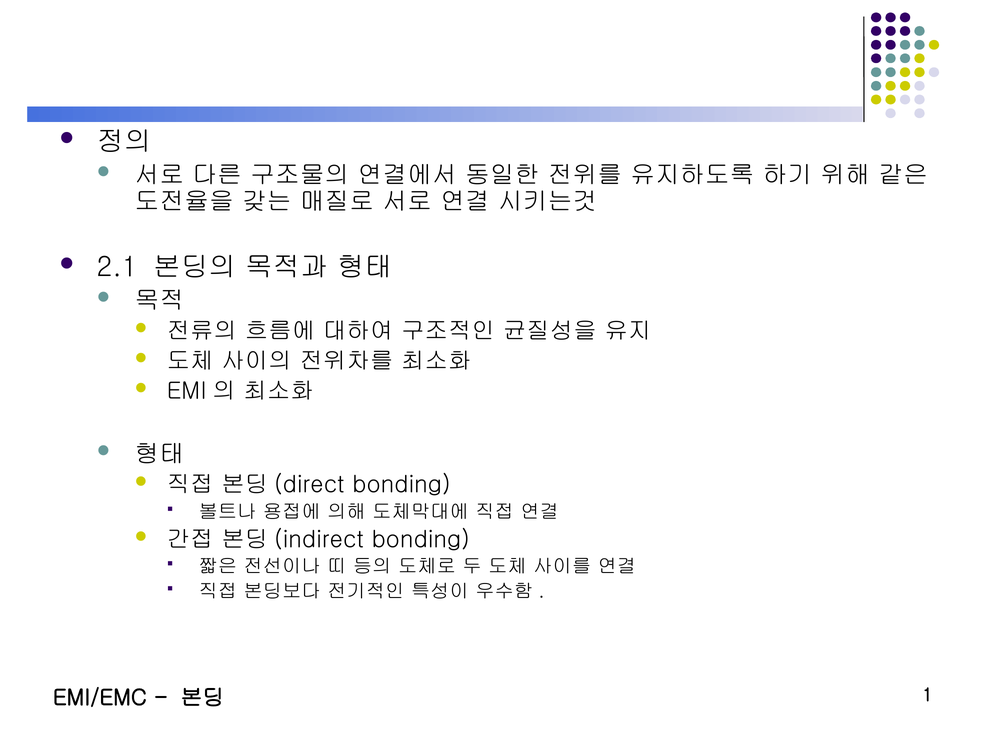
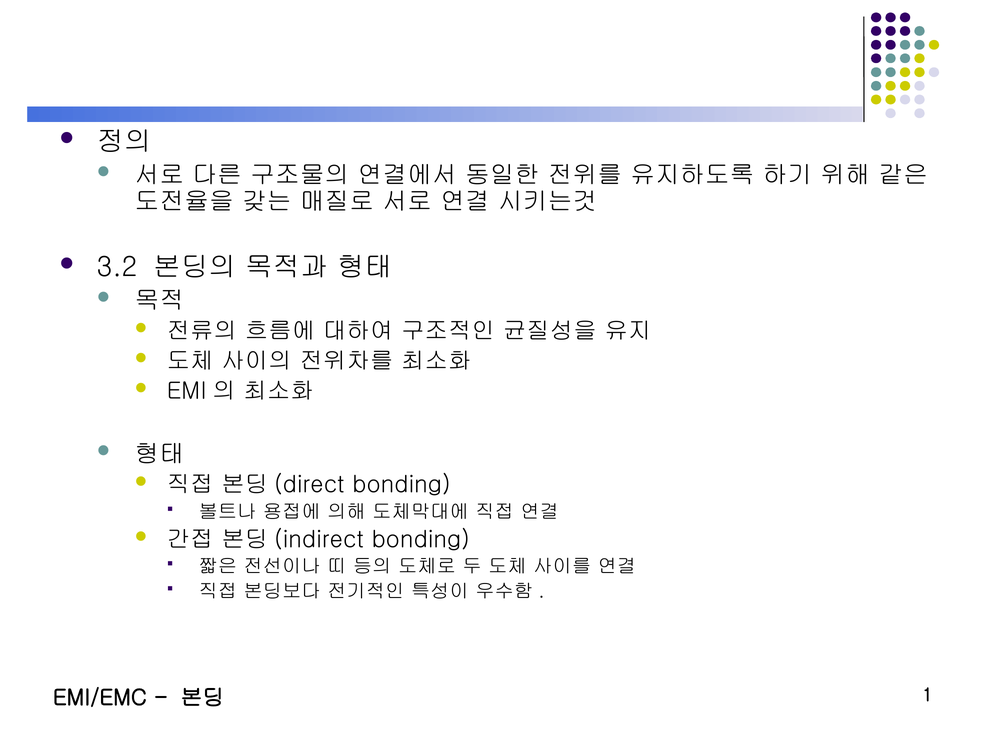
2.1: 2.1 -> 3.2
